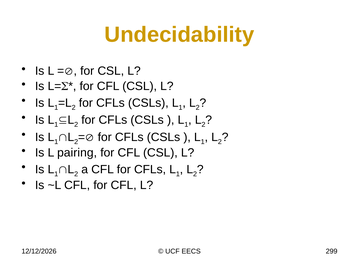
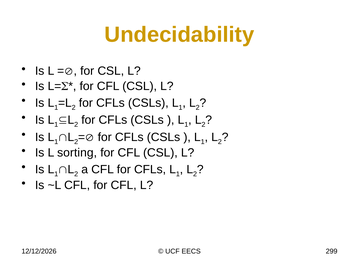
pairing: pairing -> sorting
